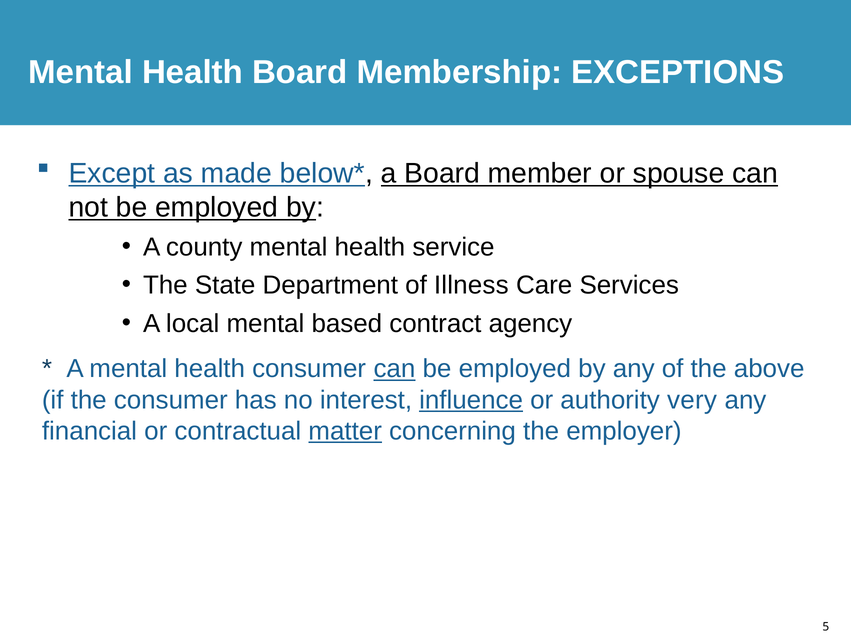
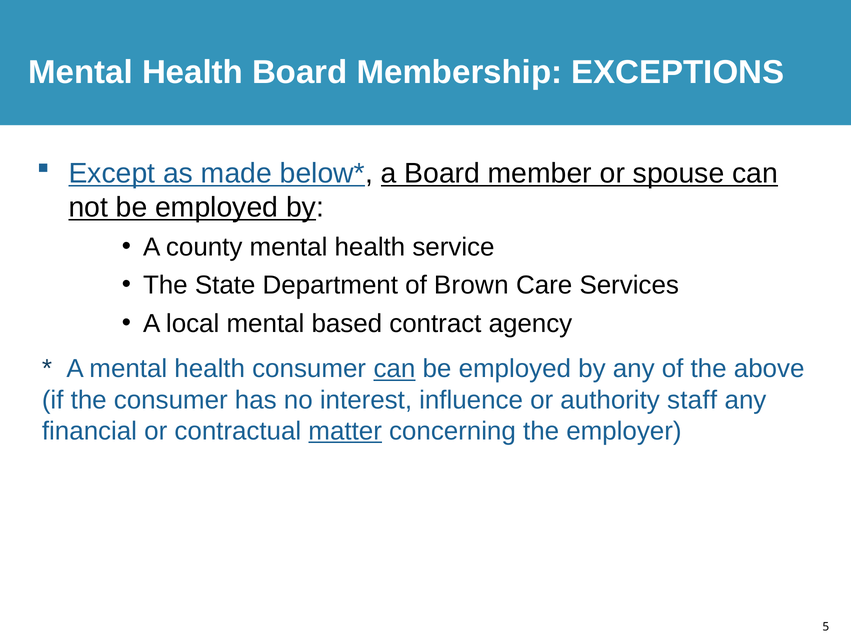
Illness: Illness -> Brown
influence underline: present -> none
very: very -> staff
